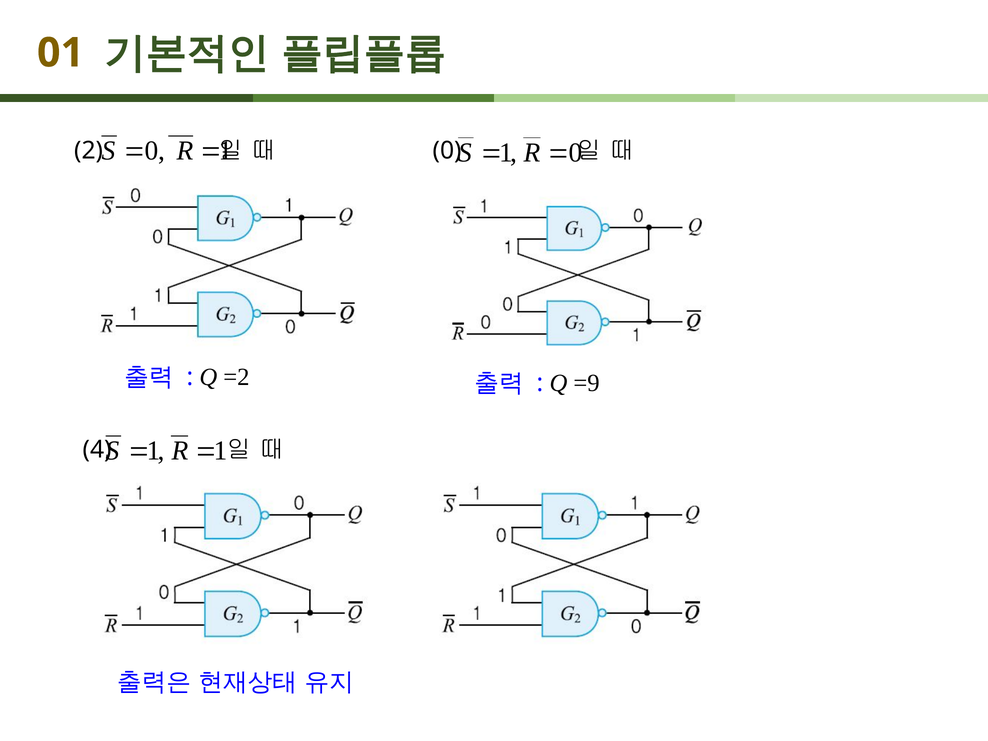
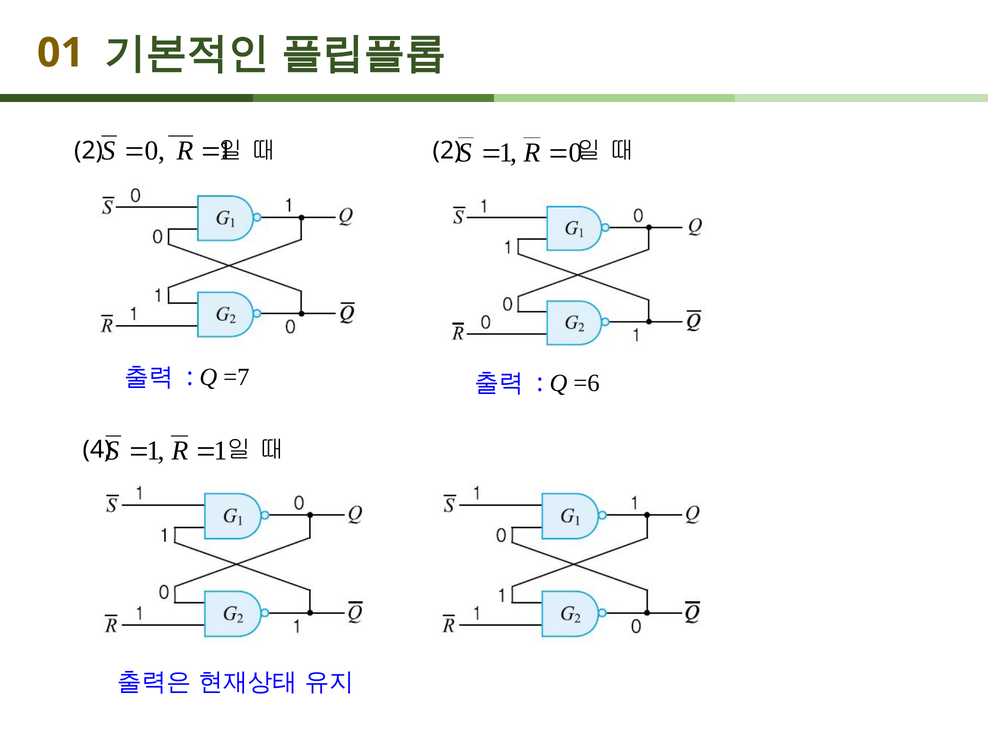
0 at (447, 151): 0 -> 2
=2: =2 -> =7
=9: =9 -> =6
